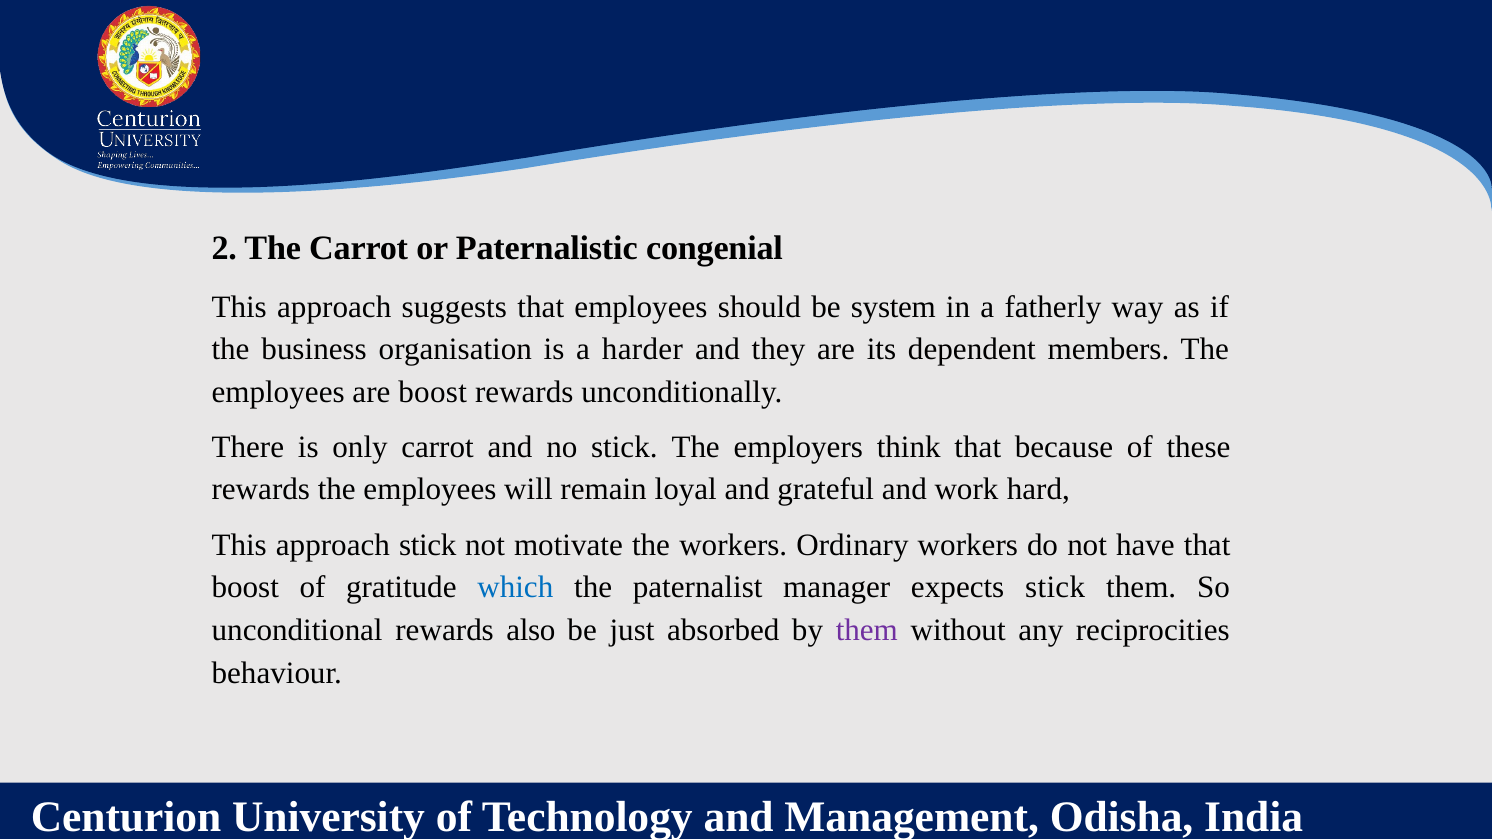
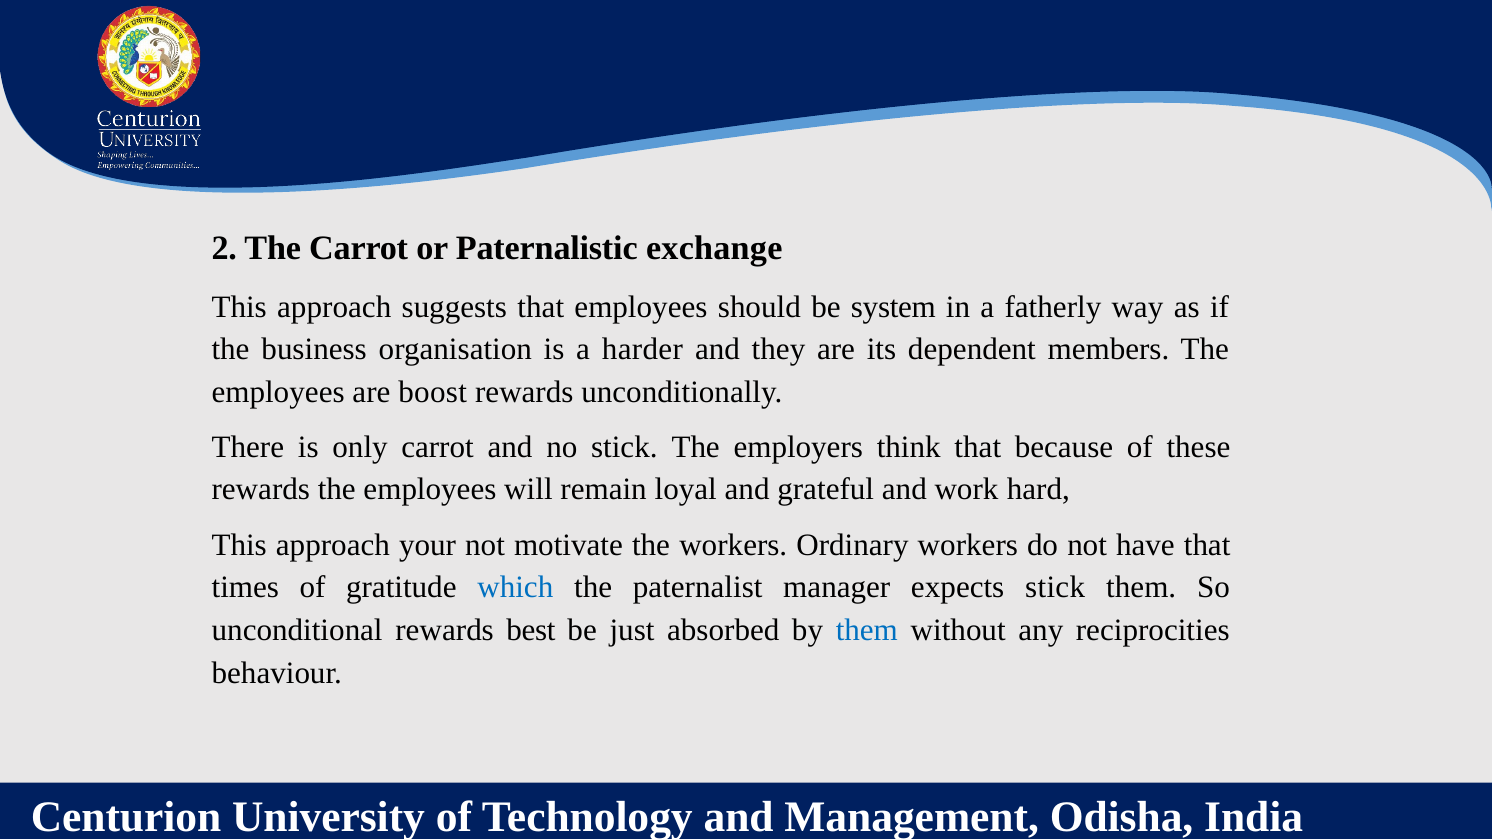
congenial: congenial -> exchange
approach stick: stick -> your
boost at (245, 588): boost -> times
also: also -> best
them at (867, 631) colour: purple -> blue
